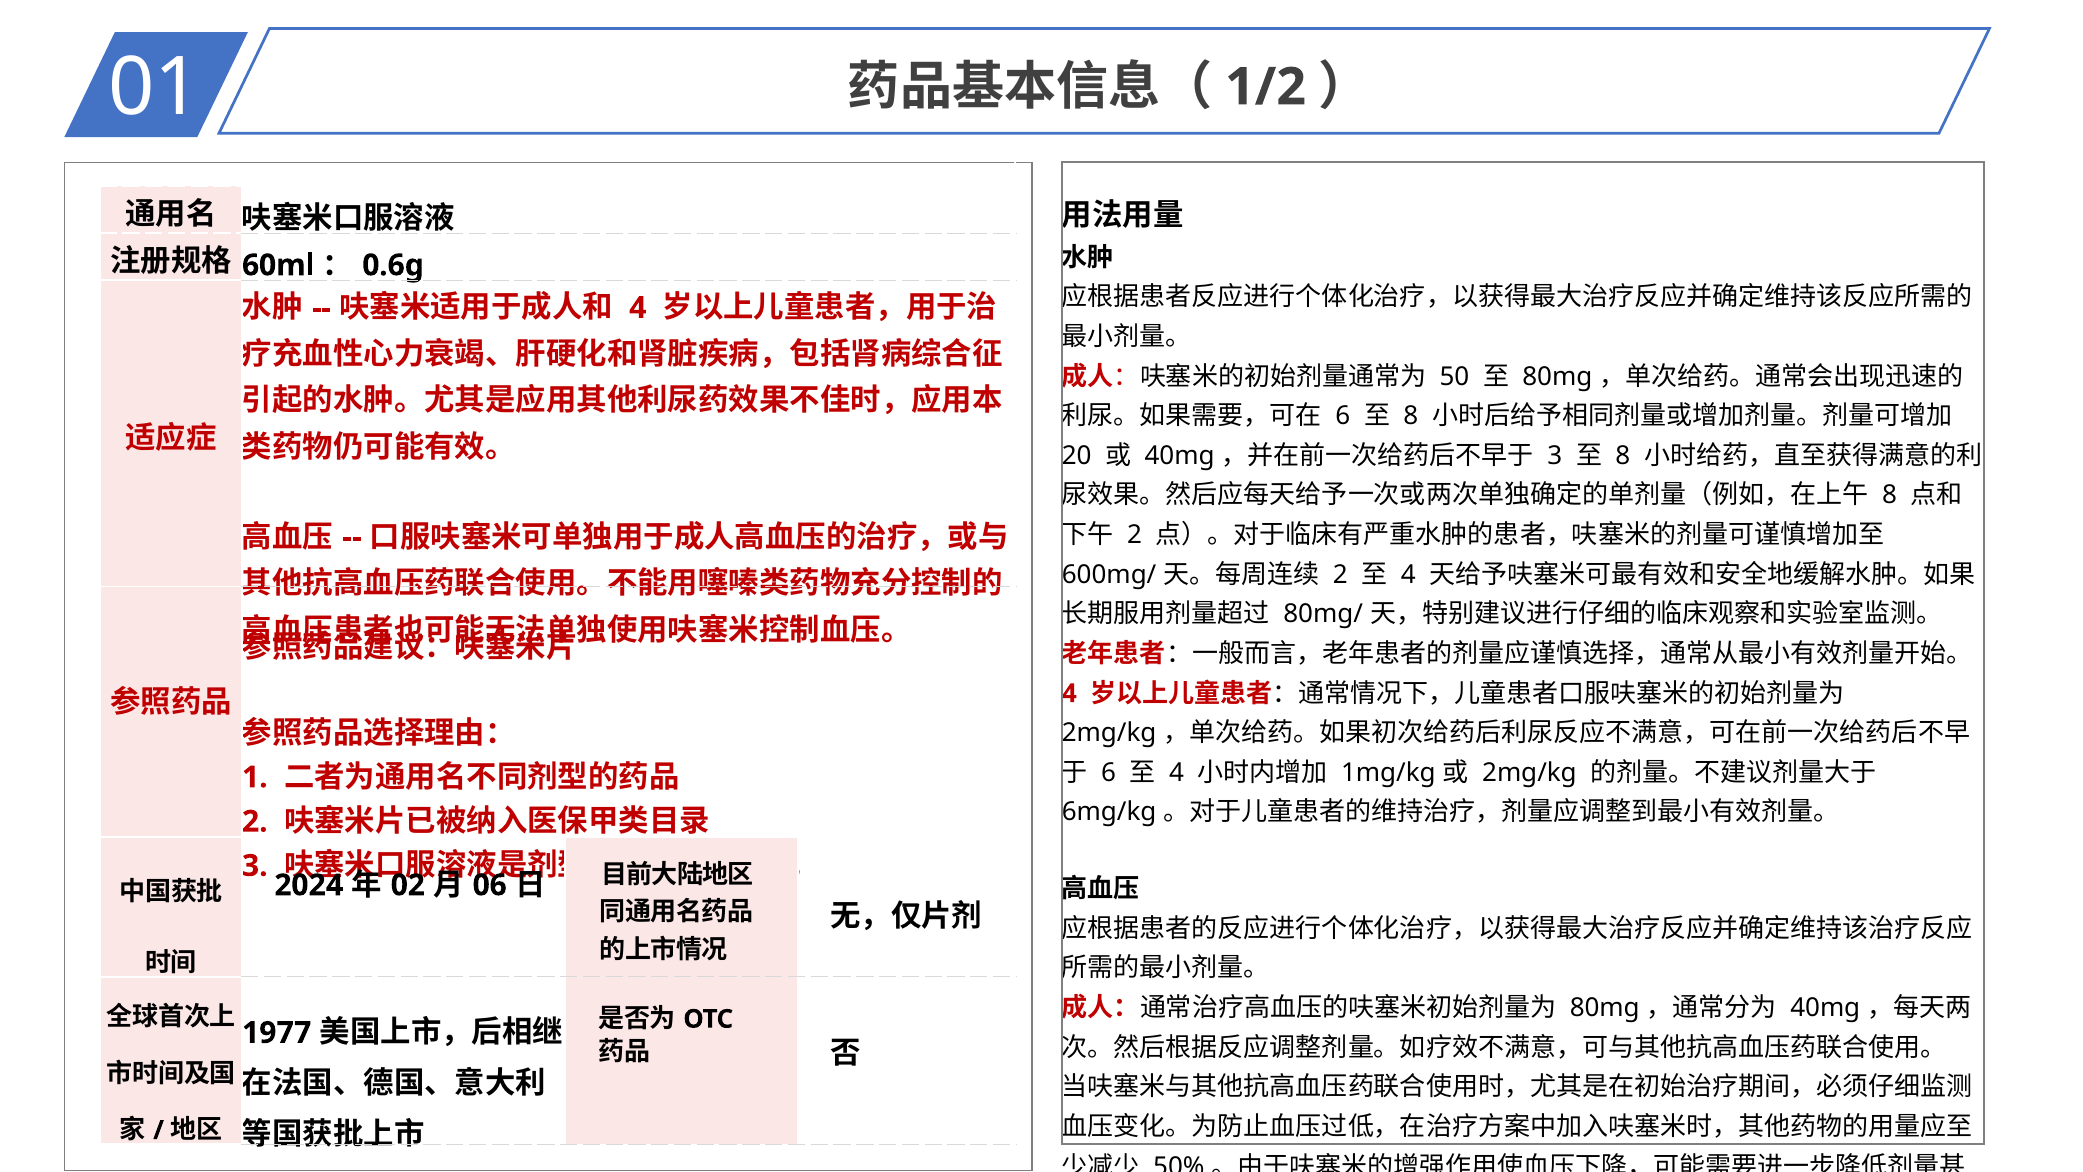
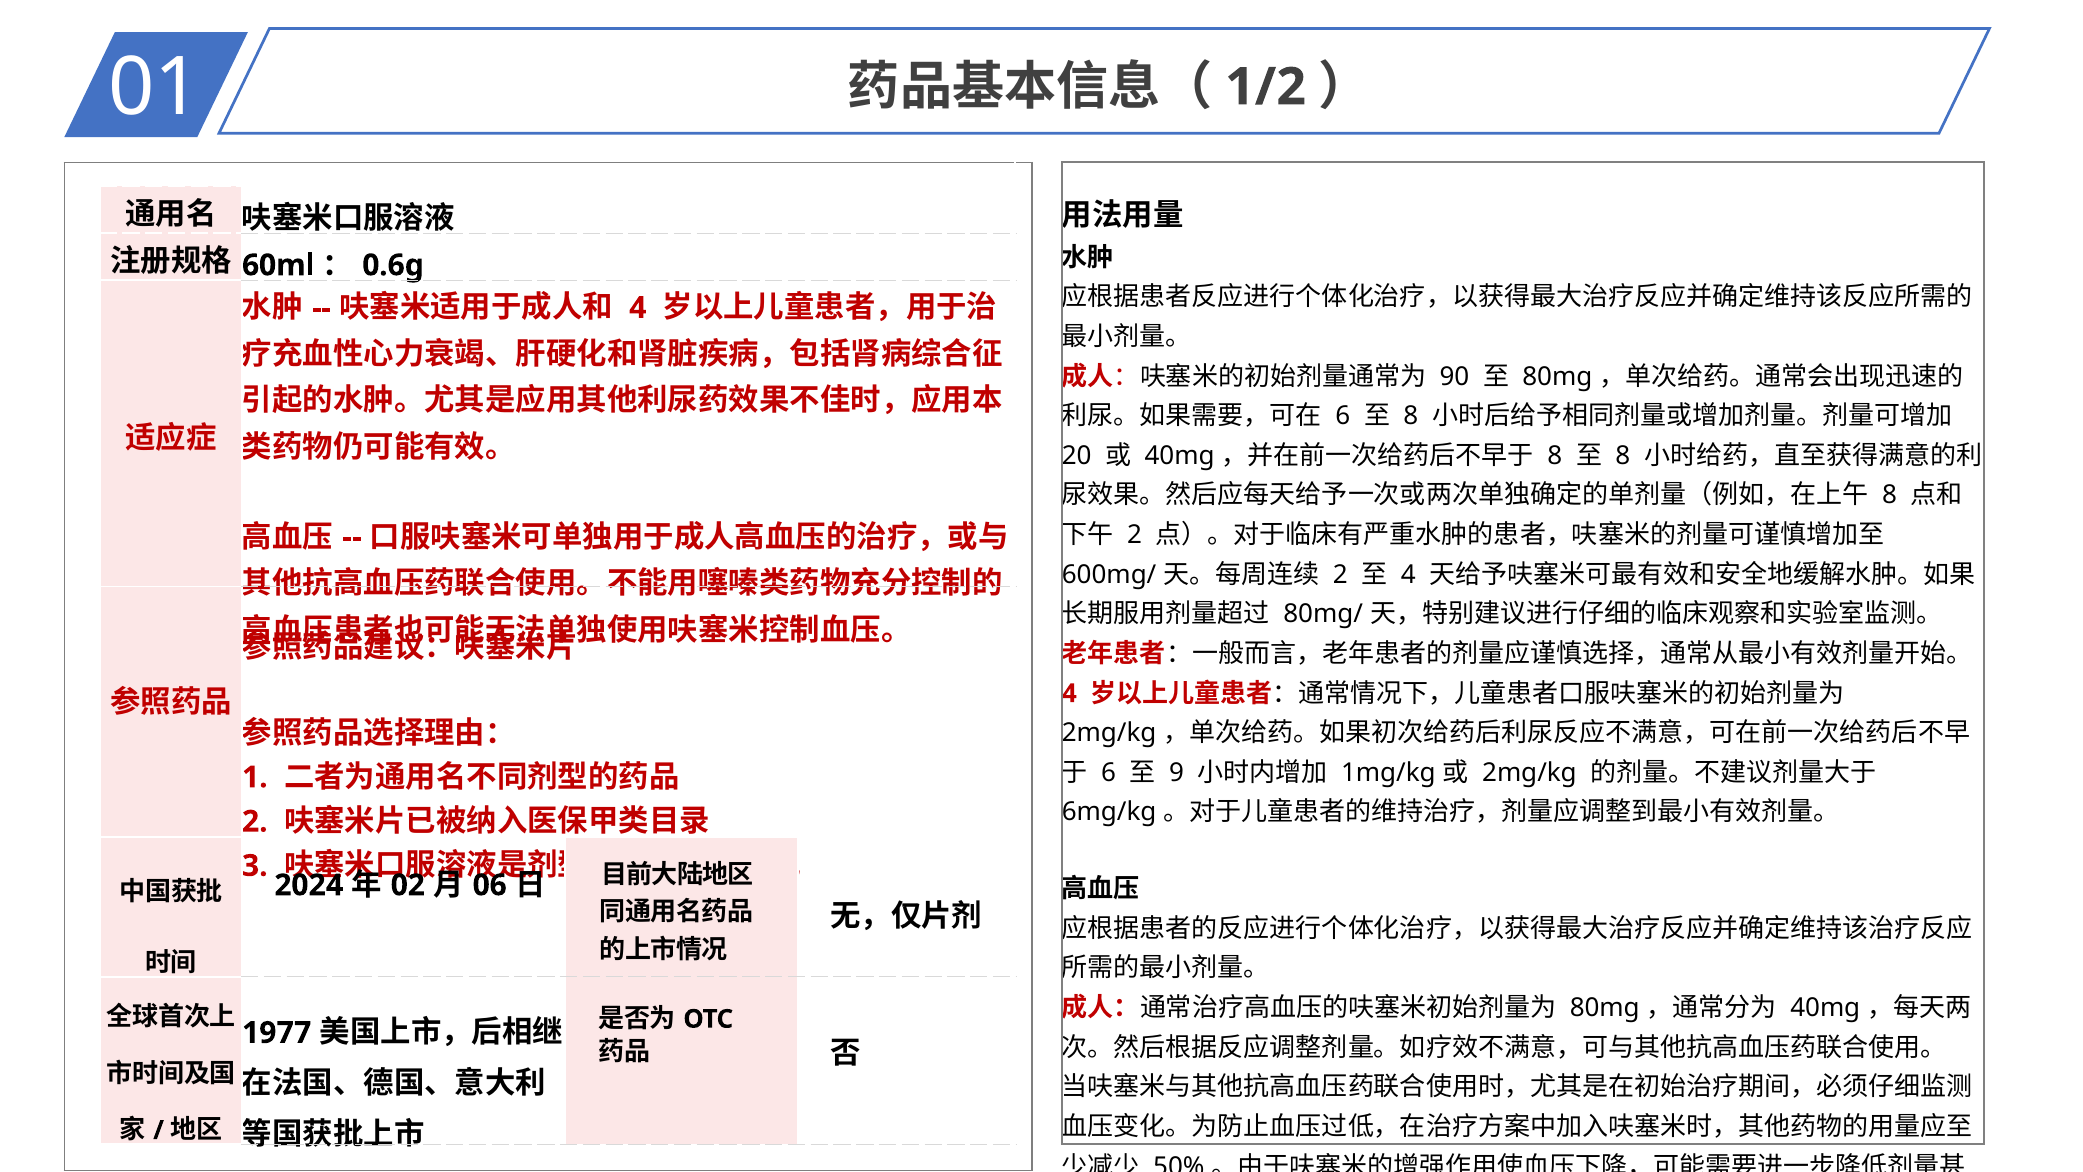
50: 50 -> 90
3 at (1555, 456): 3 -> 8
4 at (1176, 772): 4 -> 9
